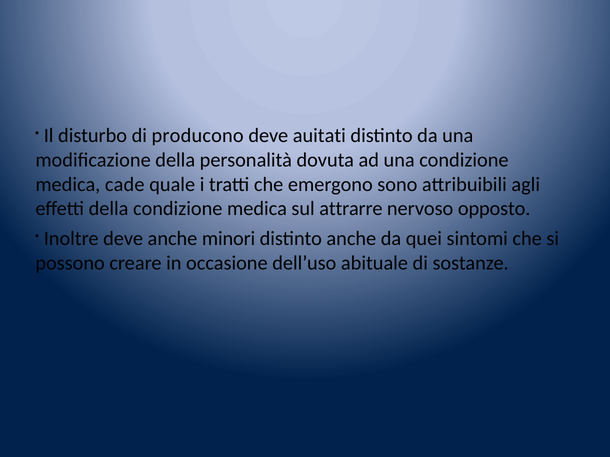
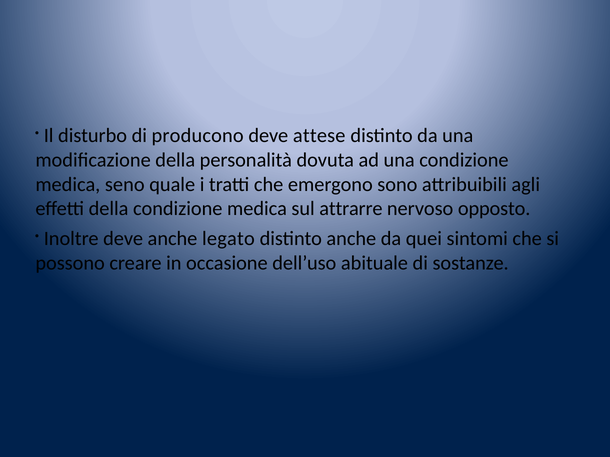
auitati: auitati -> attese
cade: cade -> seno
minori: minori -> legato
